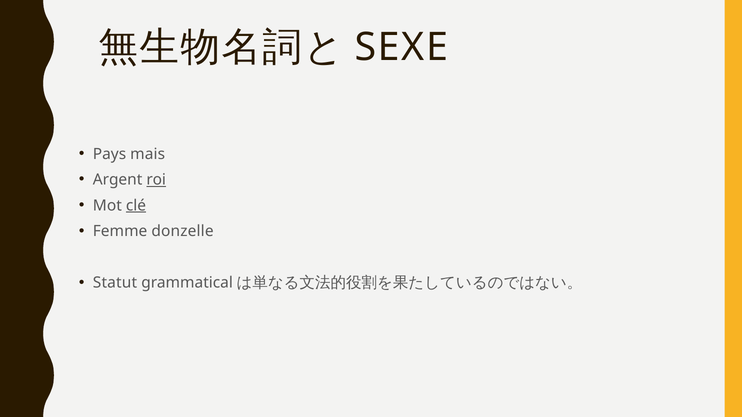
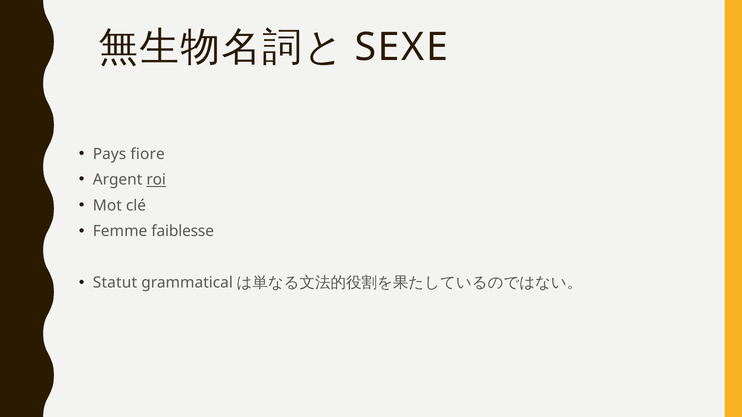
mais: mais -> fiore
clé underline: present -> none
donzelle: donzelle -> faiblesse
